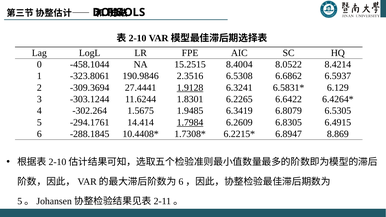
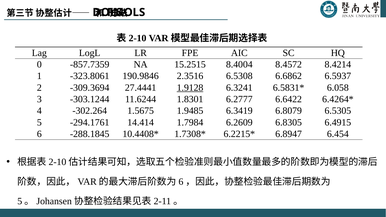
-458.1044: -458.1044 -> -857.7359
8.0522: 8.0522 -> 8.4572
6.129: 6.129 -> 6.058
6.2265: 6.2265 -> 6.2777
1.7984 underline: present -> none
8.869: 8.869 -> 6.454
